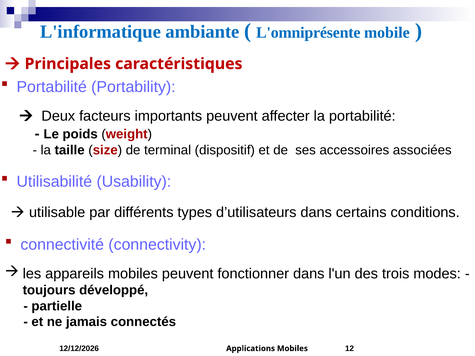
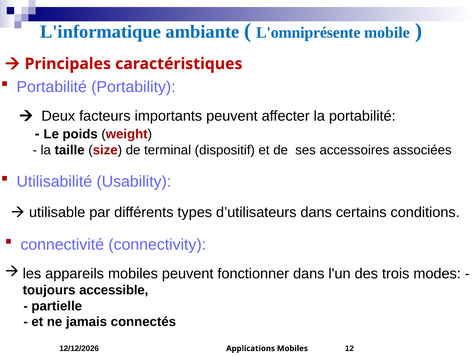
développé: développé -> accessible
